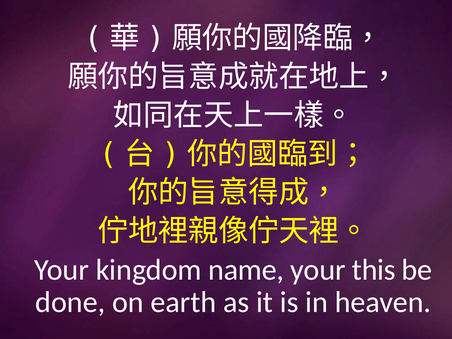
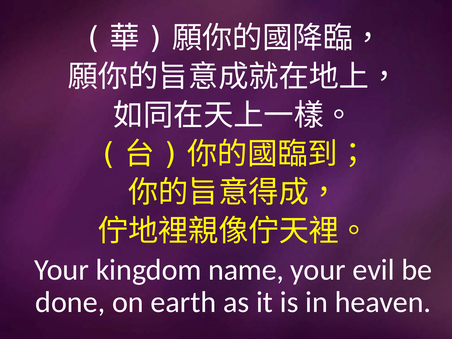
this: this -> evil
